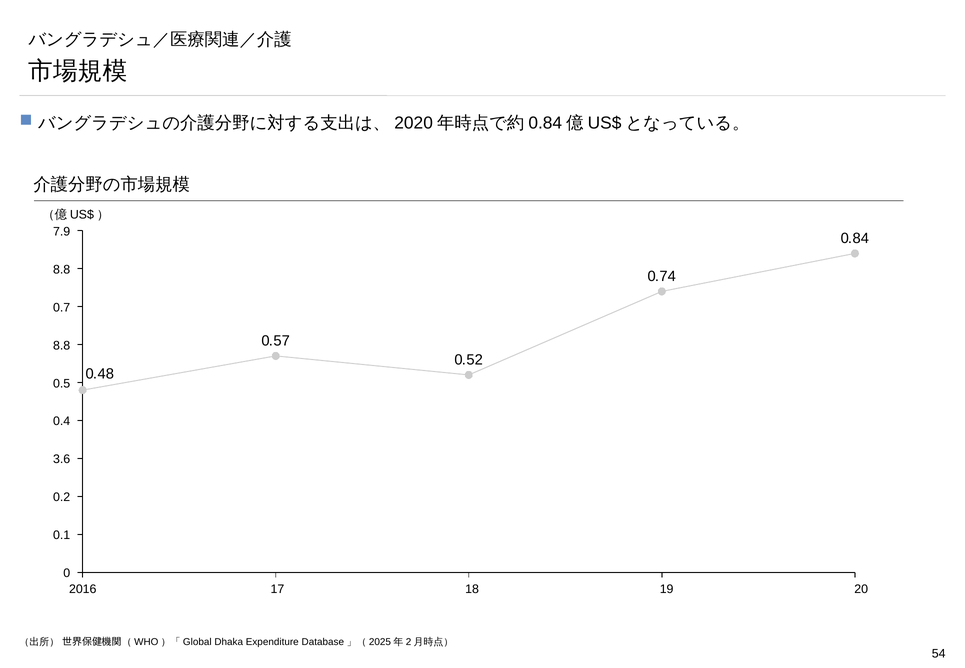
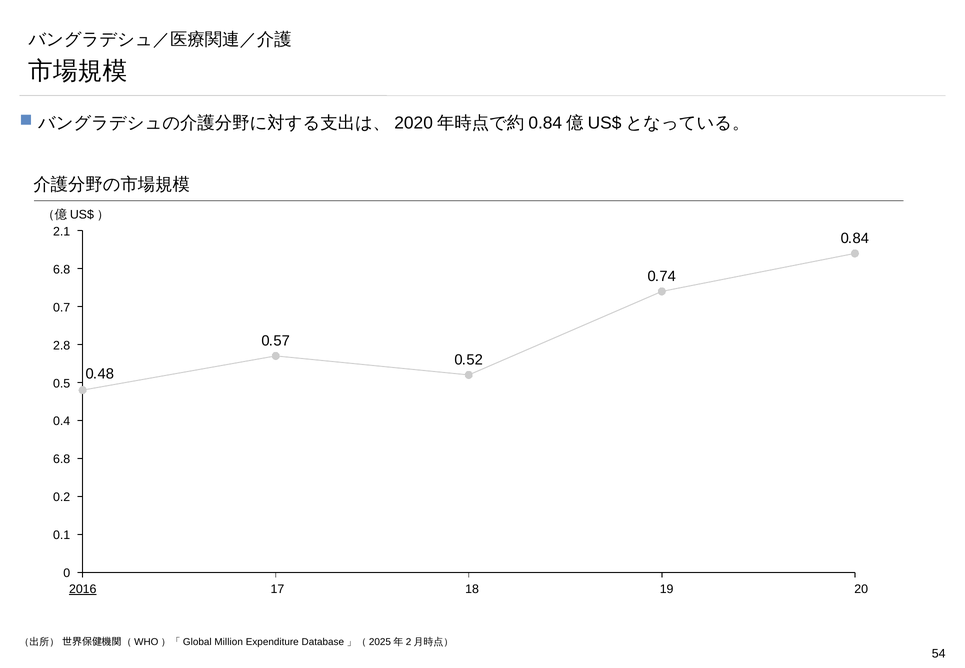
7.9: 7.9 -> 2.1
8.8 at (62, 270): 8.8 -> 6.8
8.8 at (62, 345): 8.8 -> 2.8
3.6 at (62, 459): 3.6 -> 6.8
2016 underline: none -> present
Dhaka: Dhaka -> Million
